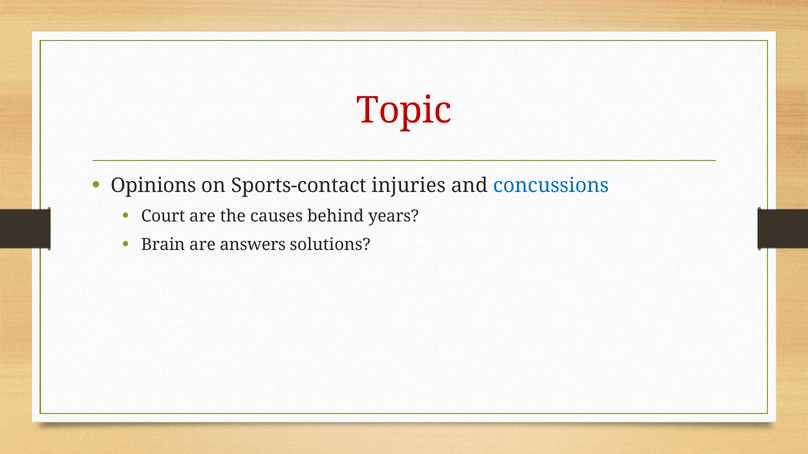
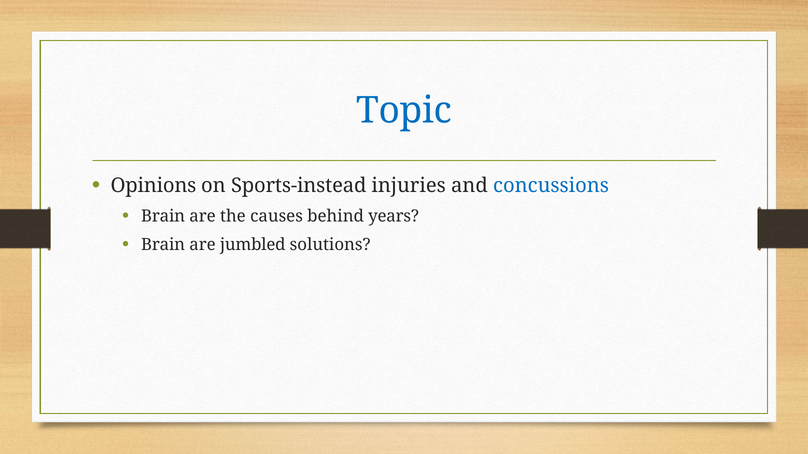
Topic colour: red -> blue
Sports-contact: Sports-contact -> Sports-instead
Court at (163, 216): Court -> Brain
answers: answers -> jumbled
